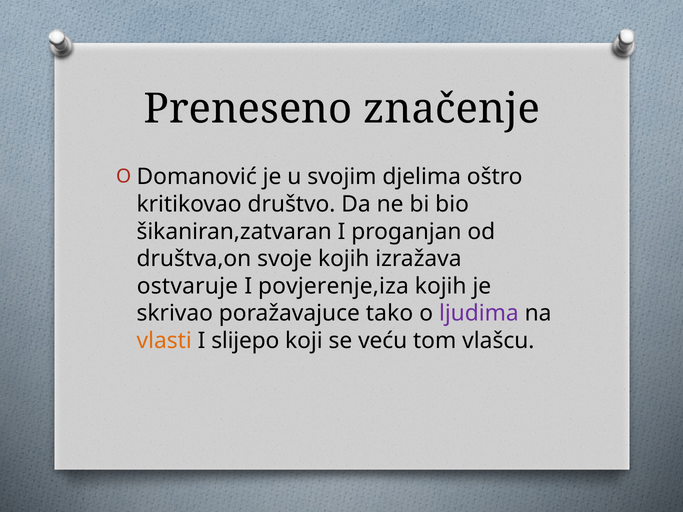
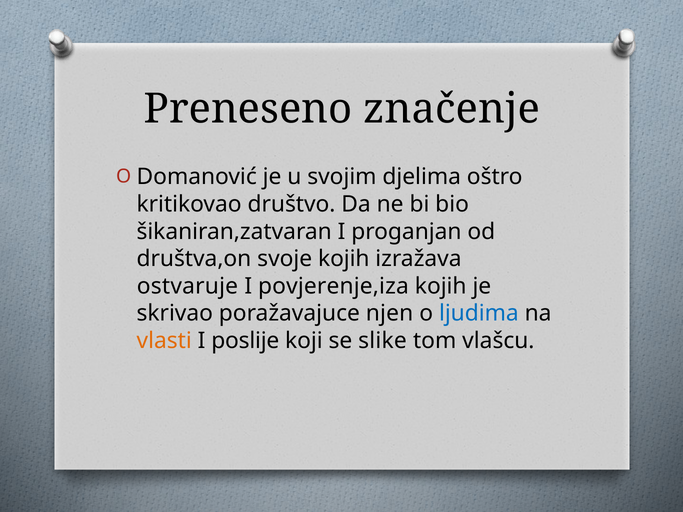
tako: tako -> njen
ljudima colour: purple -> blue
slijepo: slijepo -> poslije
veću: veću -> slike
